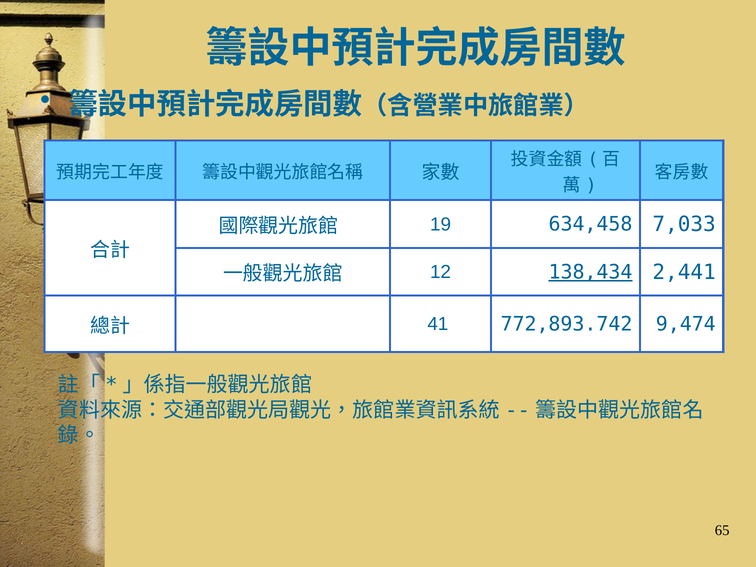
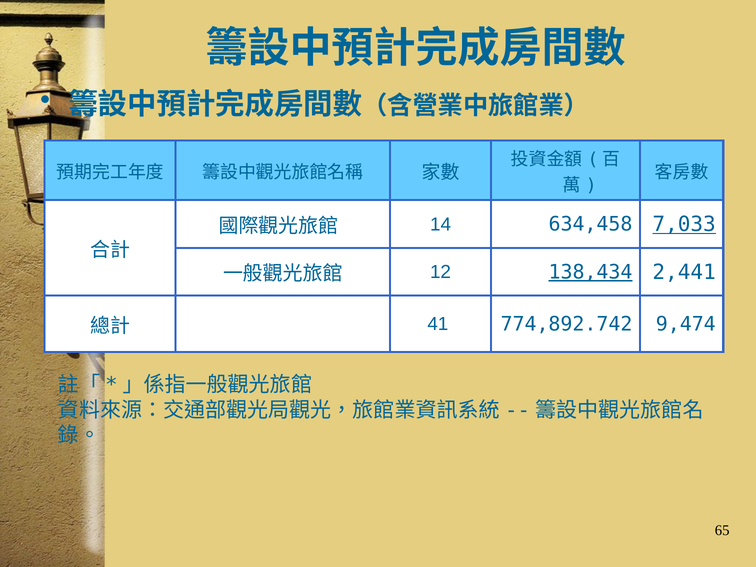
19: 19 -> 14
7,033 underline: none -> present
772,893.742: 772,893.742 -> 774,892.742
